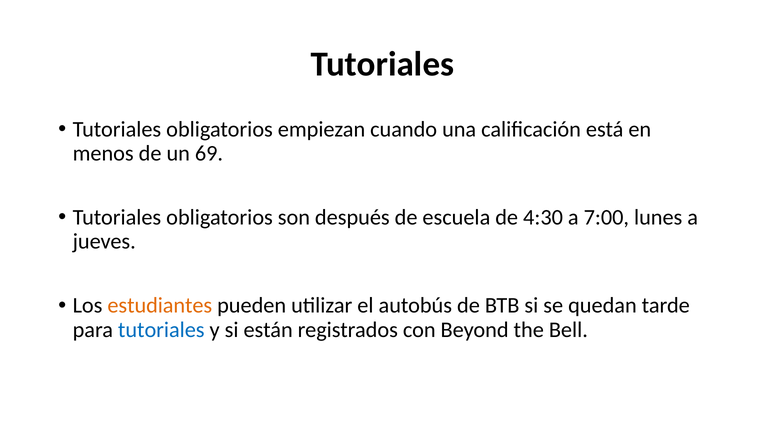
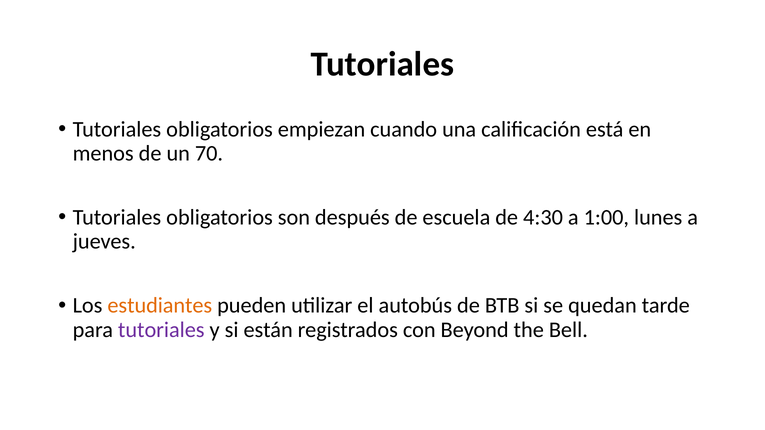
69: 69 -> 70
7:00: 7:00 -> 1:00
tutoriales at (161, 330) colour: blue -> purple
